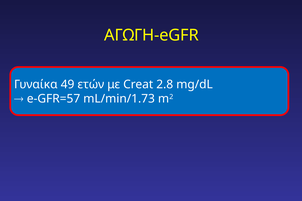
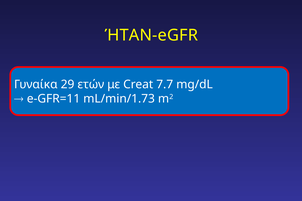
ΑΓΩΓΗ-eGFR: ΑΓΩΓΗ-eGFR -> ΉΤΑΝ-eGFR
49: 49 -> 29
2.8: 2.8 -> 7.7
e-GFR=57: e-GFR=57 -> e-GFR=11
